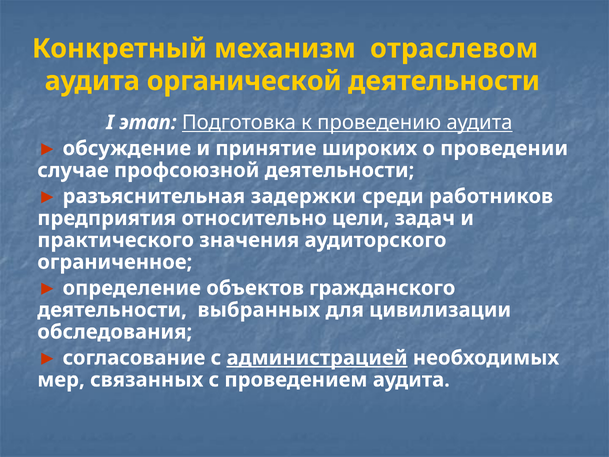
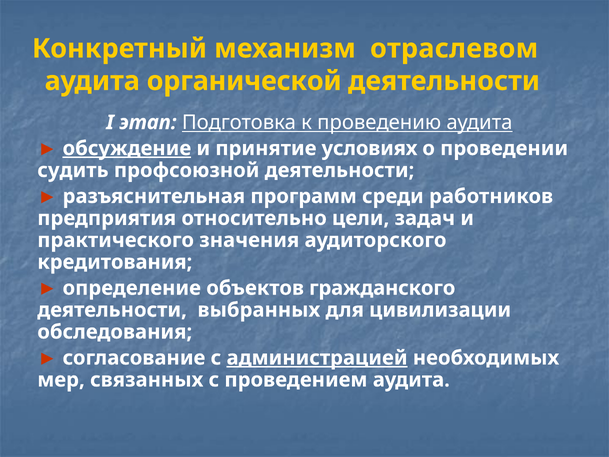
обсуждение underline: none -> present
широких: широких -> условиях
случае: случае -> судить
задержки: задержки -> программ
ограниченное: ограниченное -> кредитования
